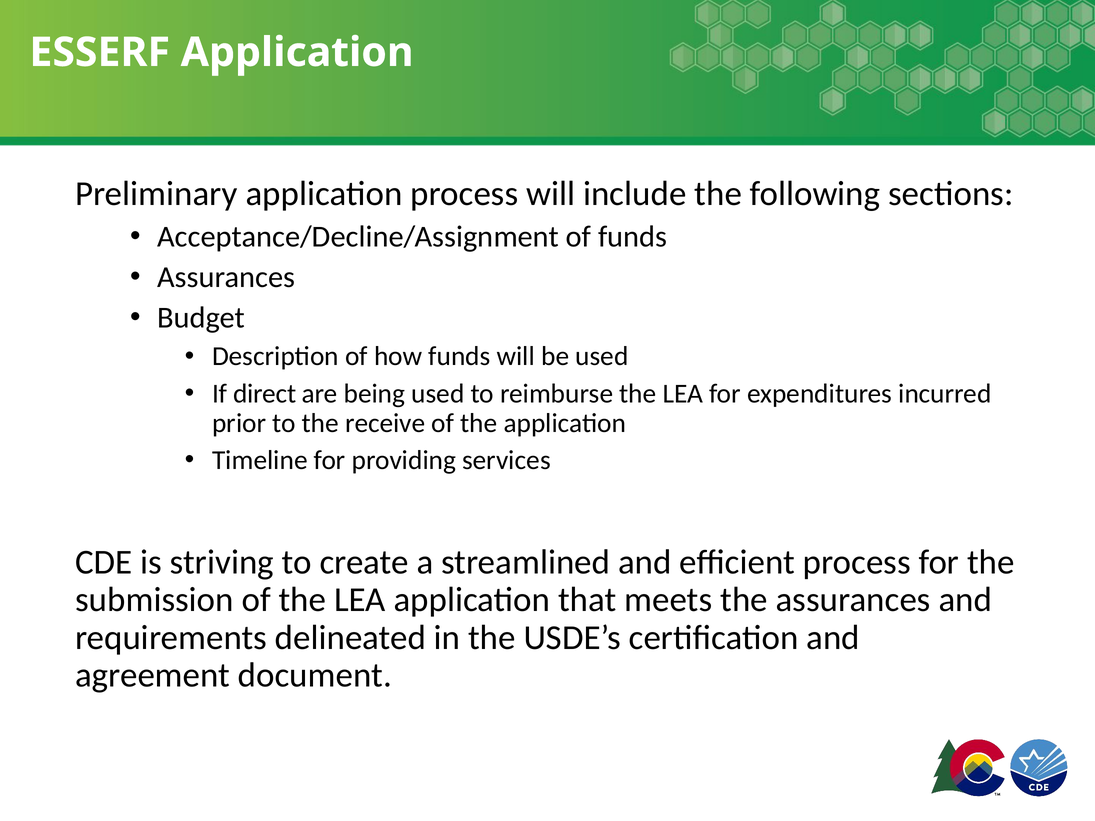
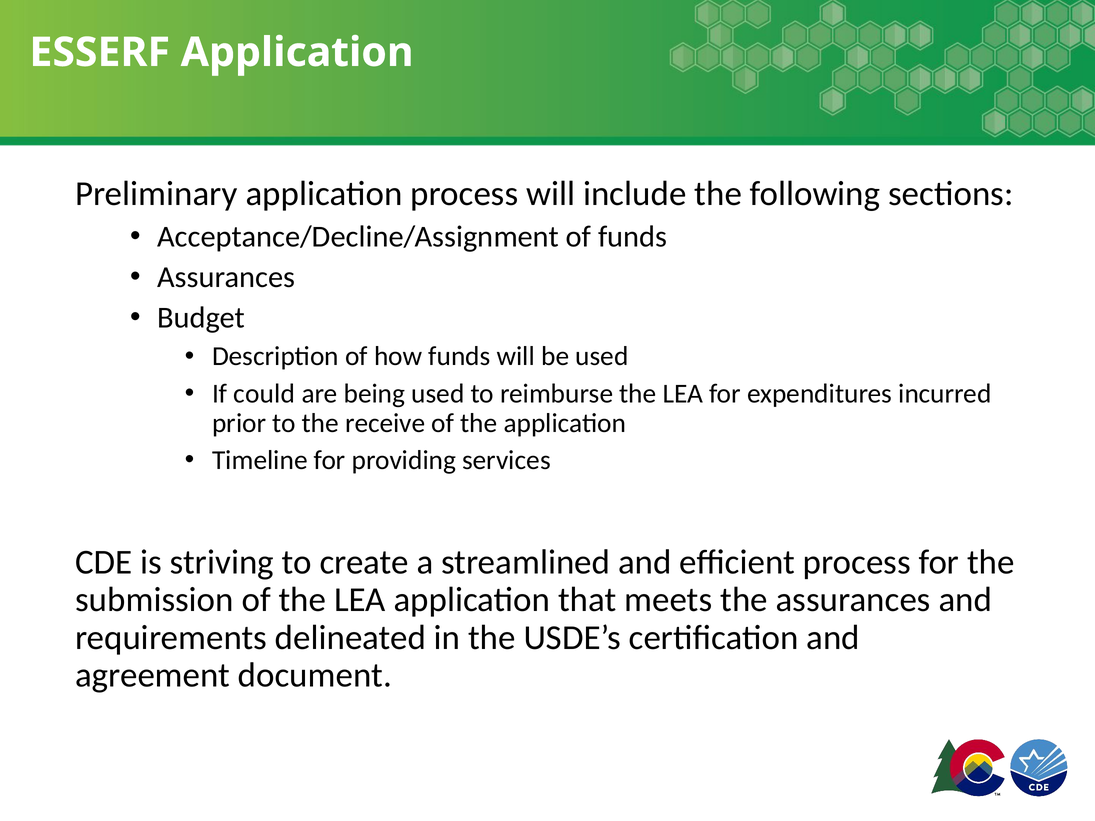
direct: direct -> could
